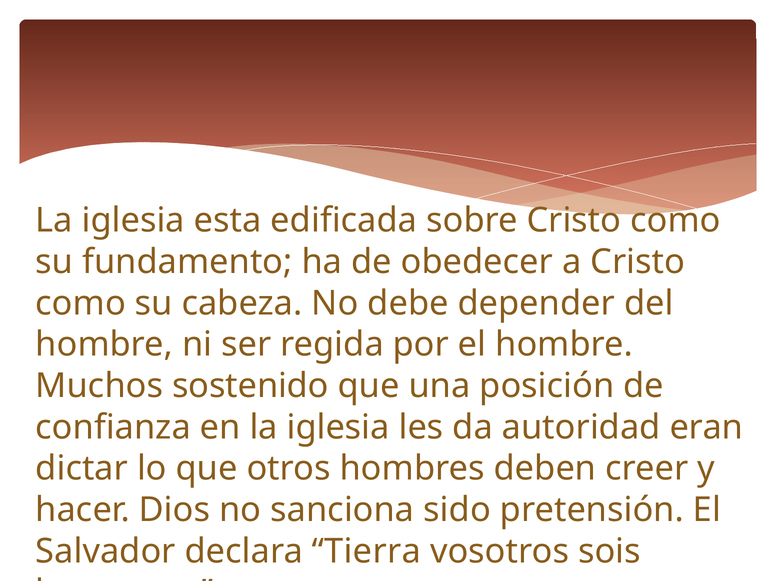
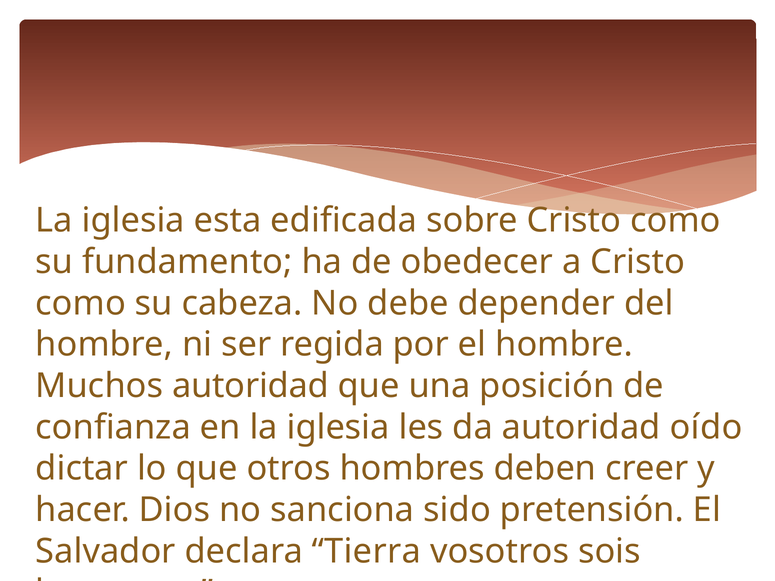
Muchos sostenido: sostenido -> autoridad
eran: eran -> oído
